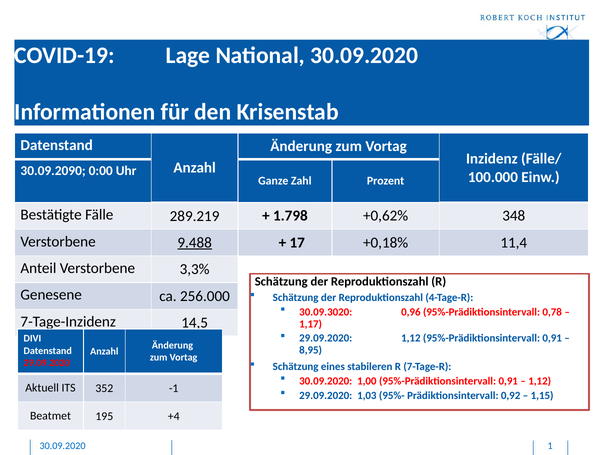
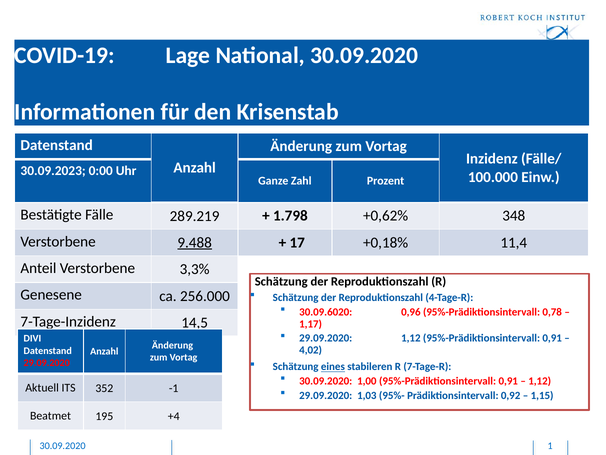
30.09.2090: 30.09.2090 -> 30.09.2023
30.09.3020: 30.09.3020 -> 30.09.6020
8,95: 8,95 -> 4,02
eines underline: none -> present
